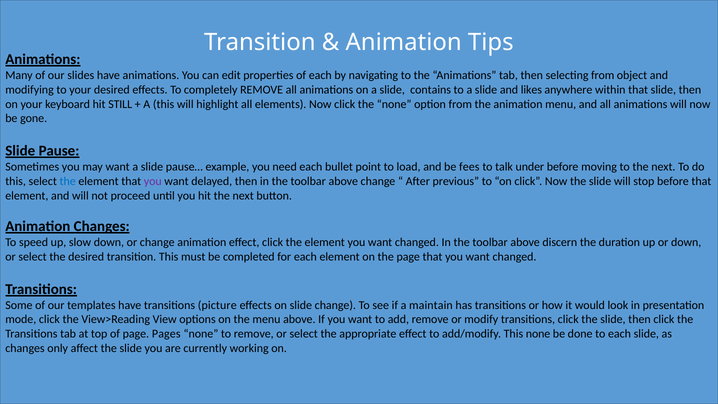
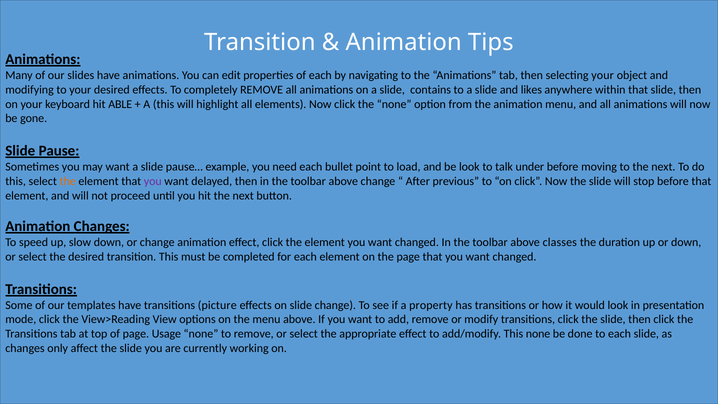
selecting from: from -> your
STILL: STILL -> ABLE
be fees: fees -> look
the at (68, 181) colour: blue -> orange
discern: discern -> classes
maintain: maintain -> property
Pages: Pages -> Usage
